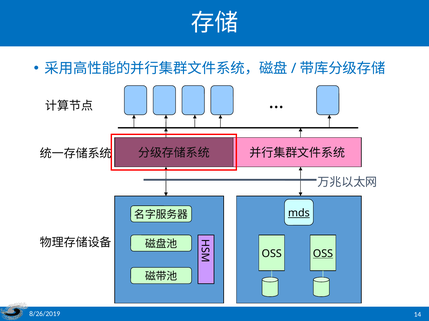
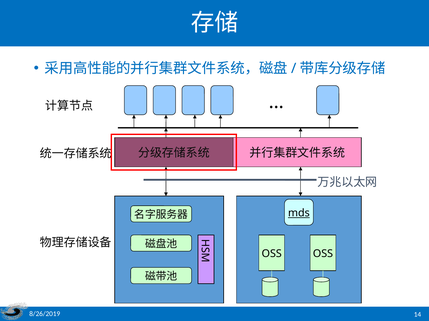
OSS at (323, 254) underline: present -> none
